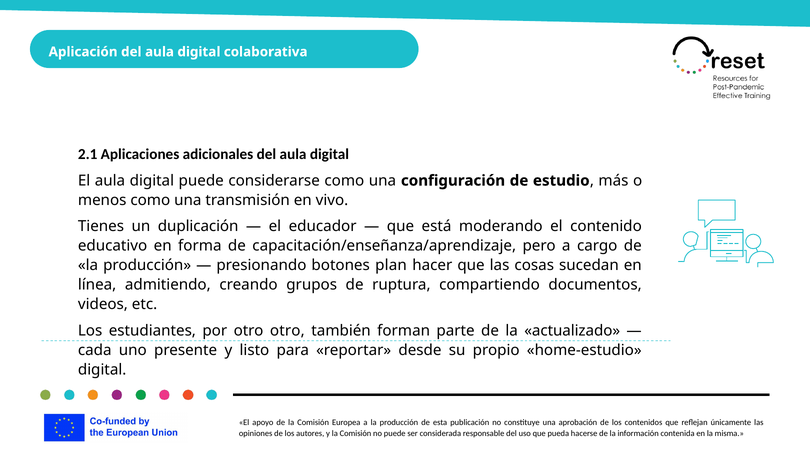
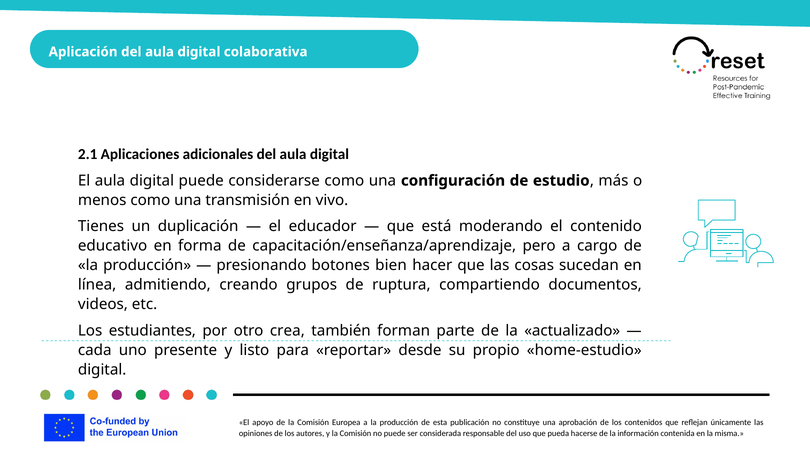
plan: plan -> bien
otro otro: otro -> crea
